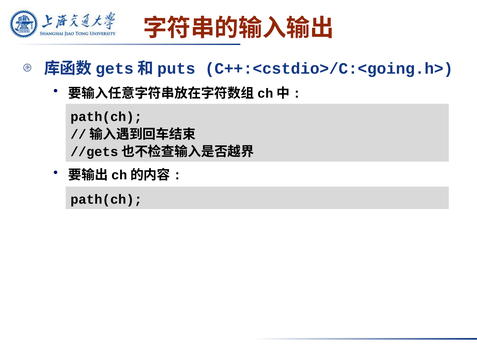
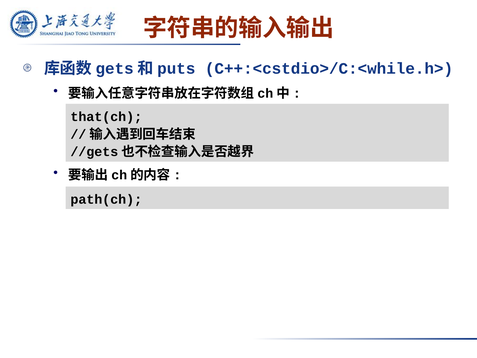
C++:<cstdio>/C:<going.h>: C++:<cstdio>/C:<going.h> -> C++:<cstdio>/C:<while.h>
path(ch at (106, 117): path(ch -> that(ch
